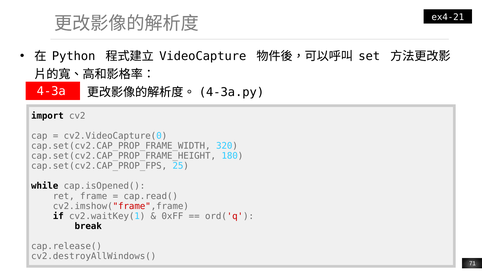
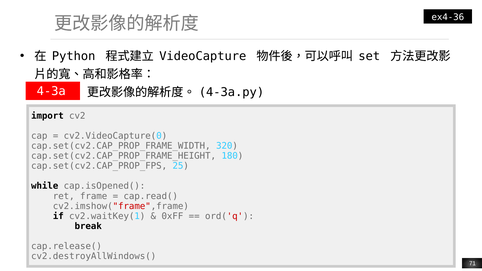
ex4-21: ex4-21 -> ex4-36
